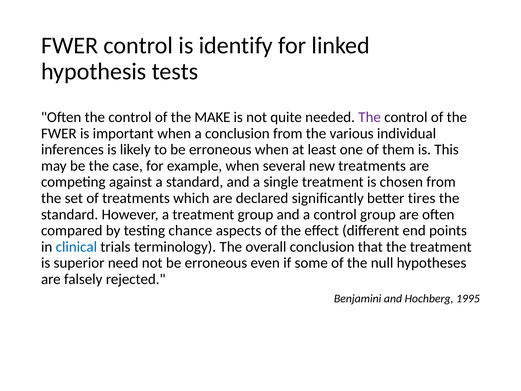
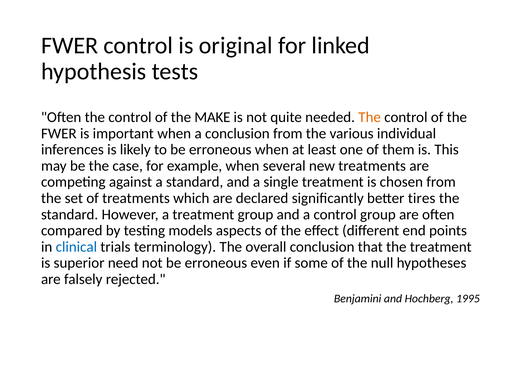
identify: identify -> original
The at (370, 117) colour: purple -> orange
chance: chance -> models
